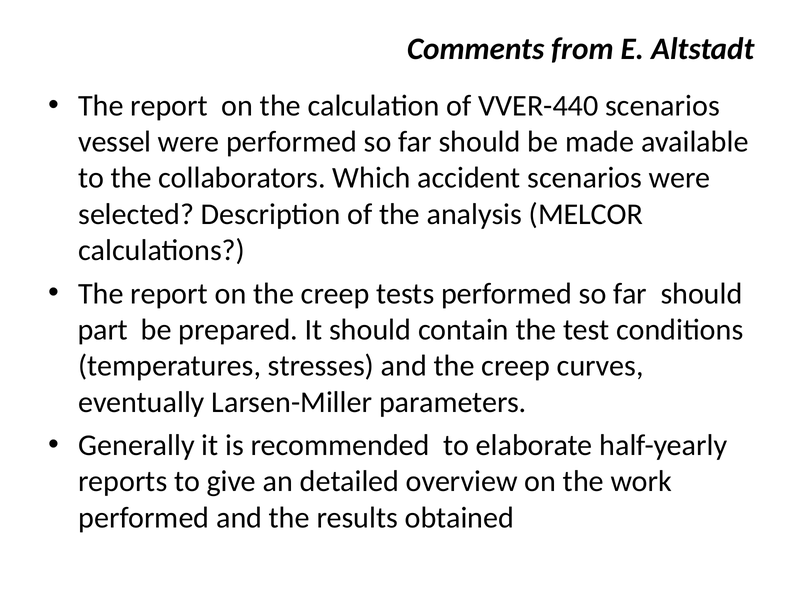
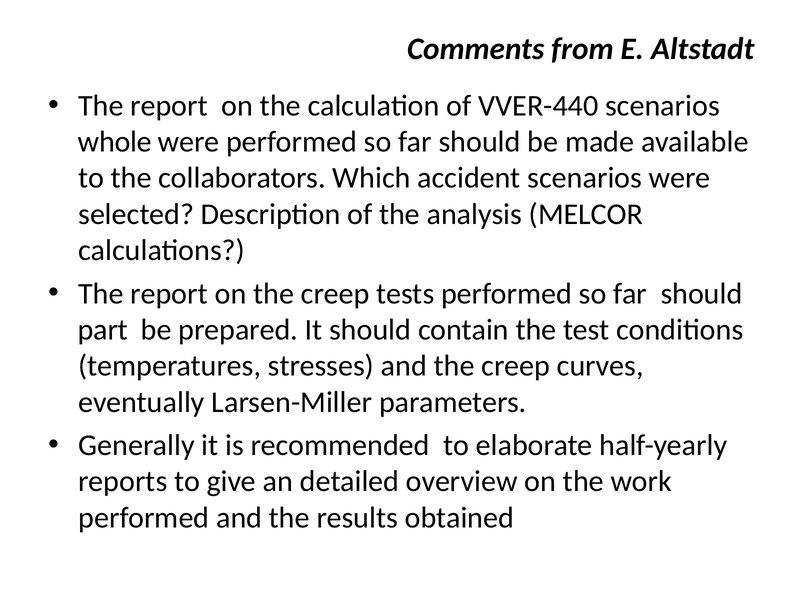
vessel: vessel -> whole
